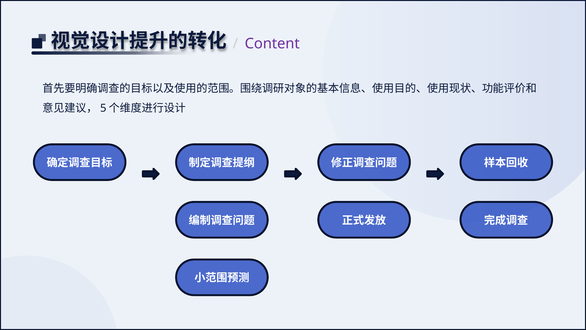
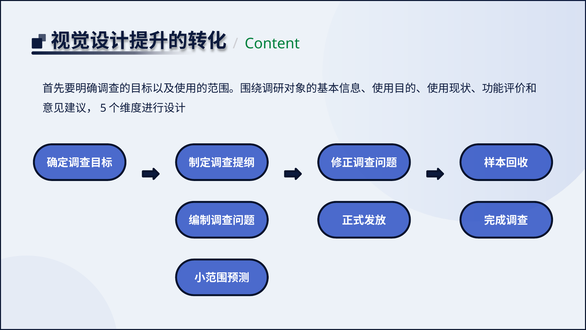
Content colour: purple -> green
